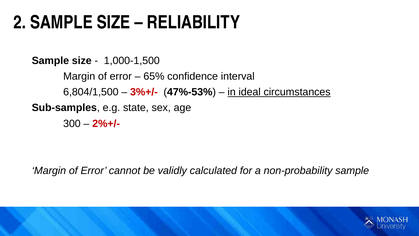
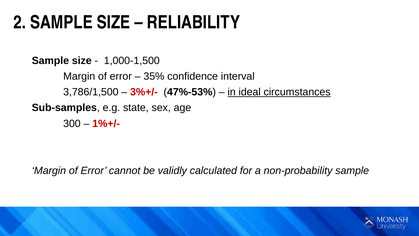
65%: 65% -> 35%
6,804/1,500: 6,804/1,500 -> 3,786/1,500
2%+/-: 2%+/- -> 1%+/-
